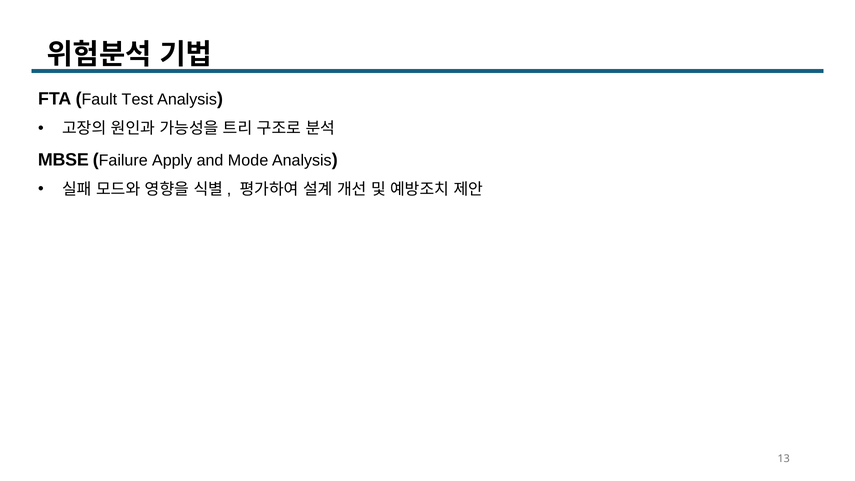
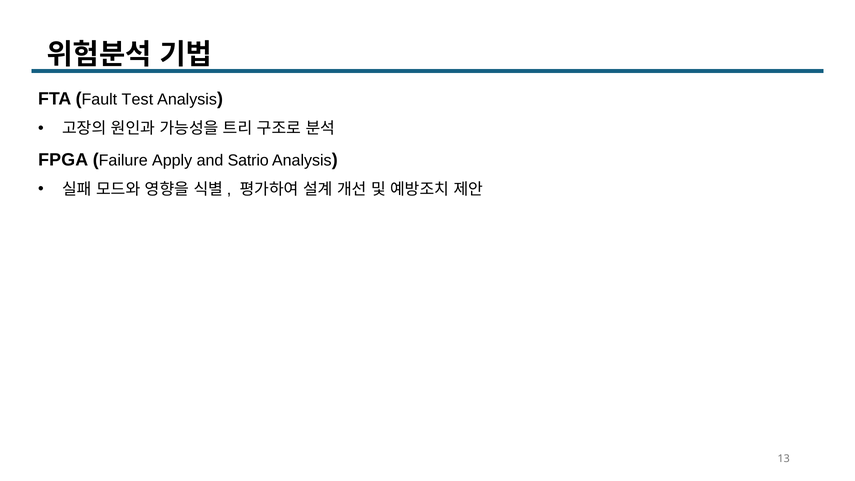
MBSE: MBSE -> FPGA
Mode: Mode -> Satrio
